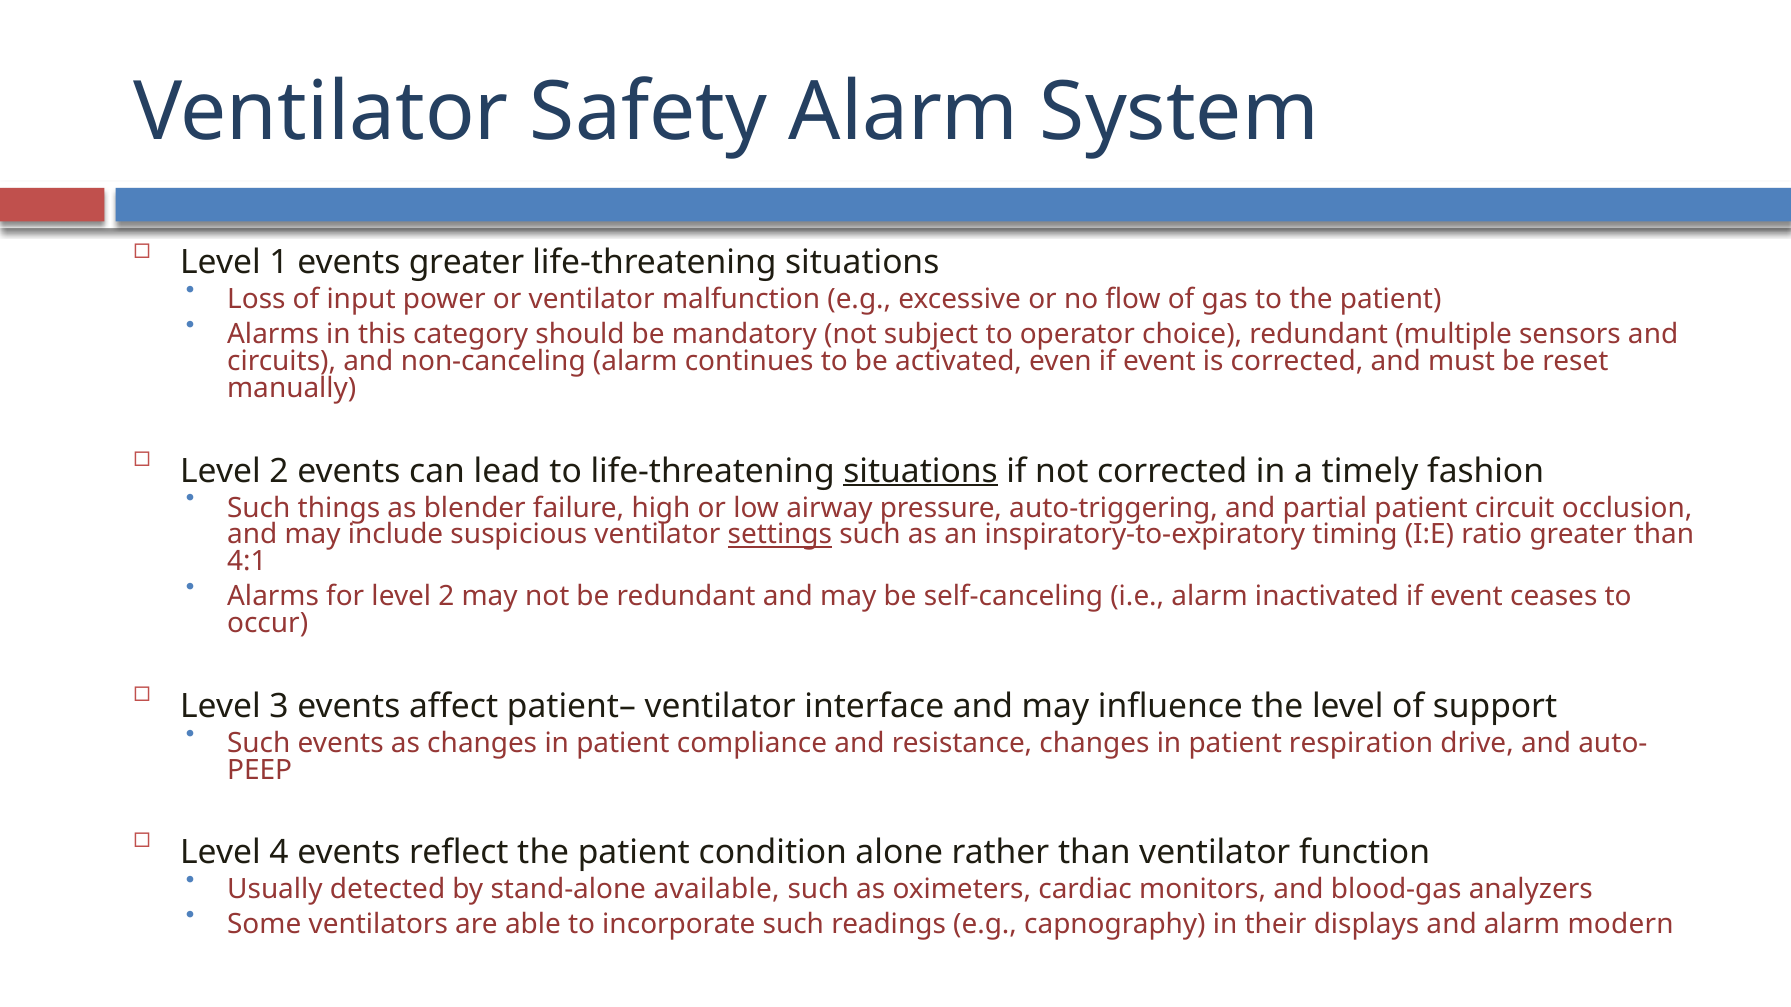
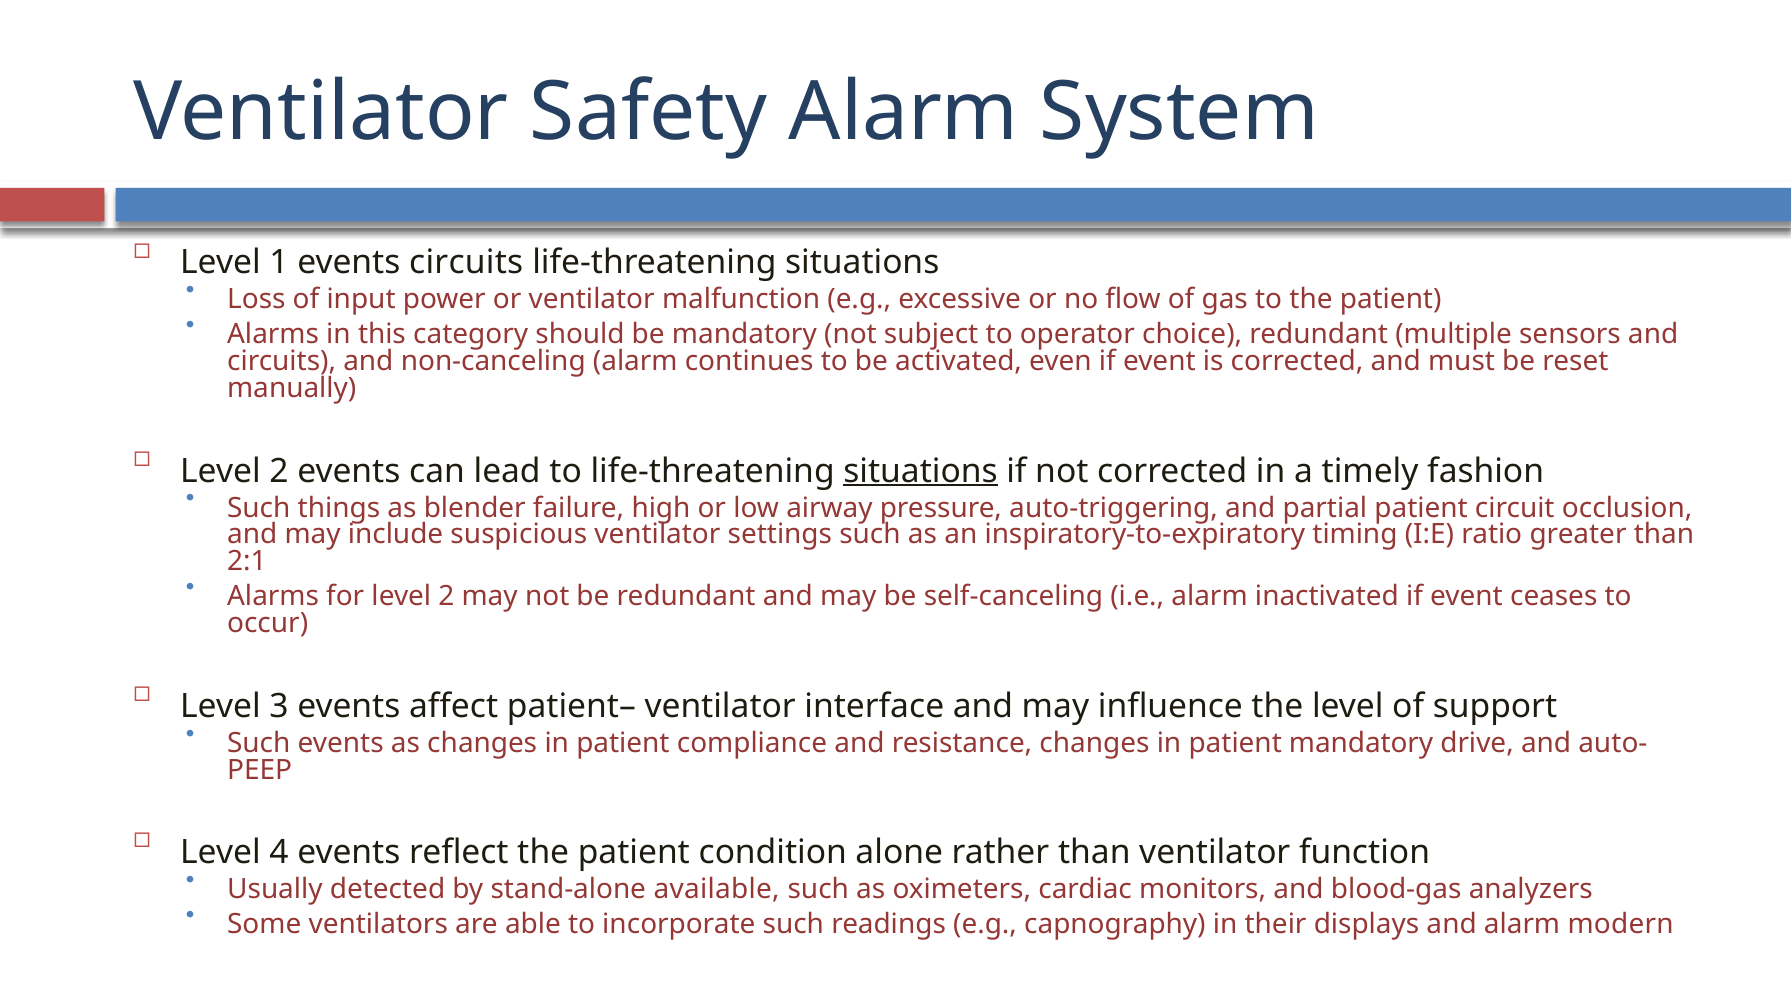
events greater: greater -> circuits
settings underline: present -> none
4:1: 4:1 -> 2:1
patient respiration: respiration -> mandatory
